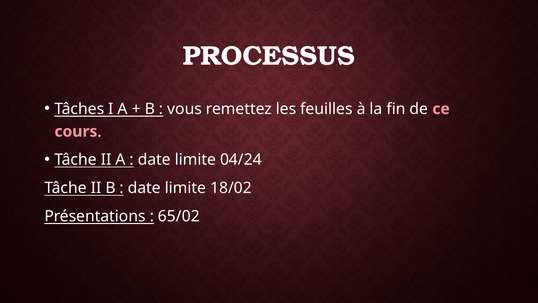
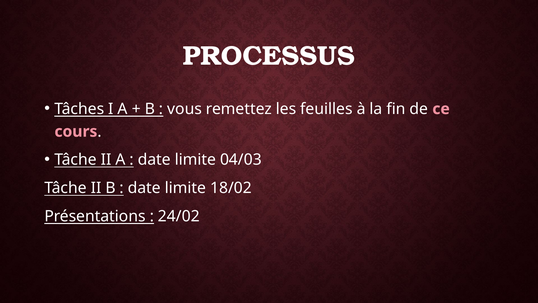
04/24: 04/24 -> 04/03
65/02: 65/02 -> 24/02
